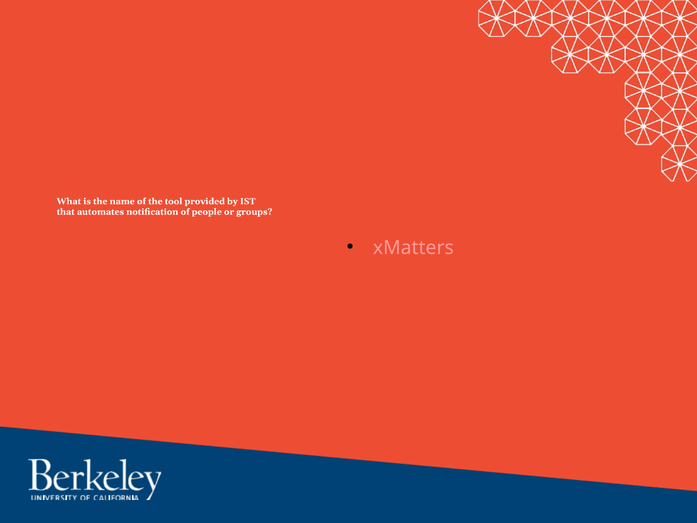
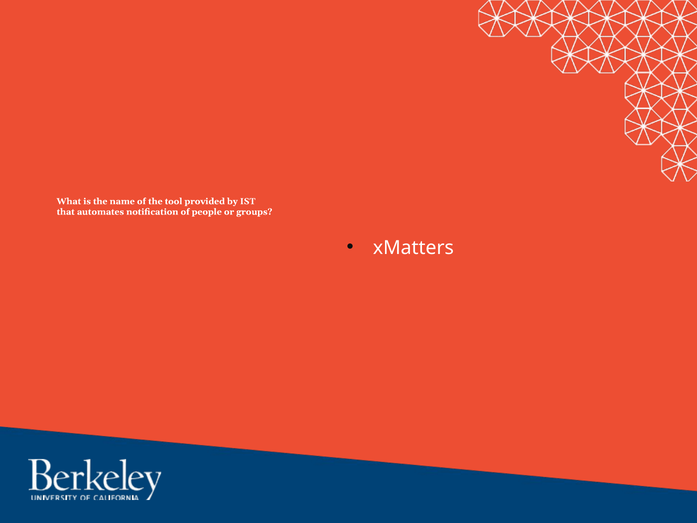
xMatters colour: pink -> white
